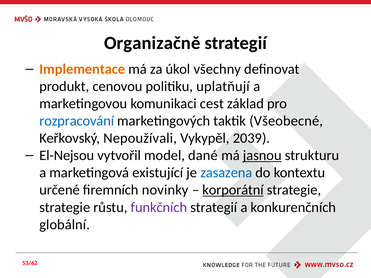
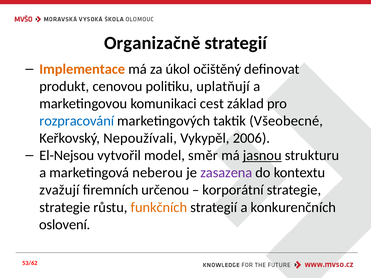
všechny: všechny -> očištěný
2039: 2039 -> 2006
dané: dané -> směr
existující: existující -> neberou
zasazena colour: blue -> purple
určené: určené -> zvažují
novinky: novinky -> určenou
korporátní underline: present -> none
funkčních colour: purple -> orange
globální: globální -> oslovení
